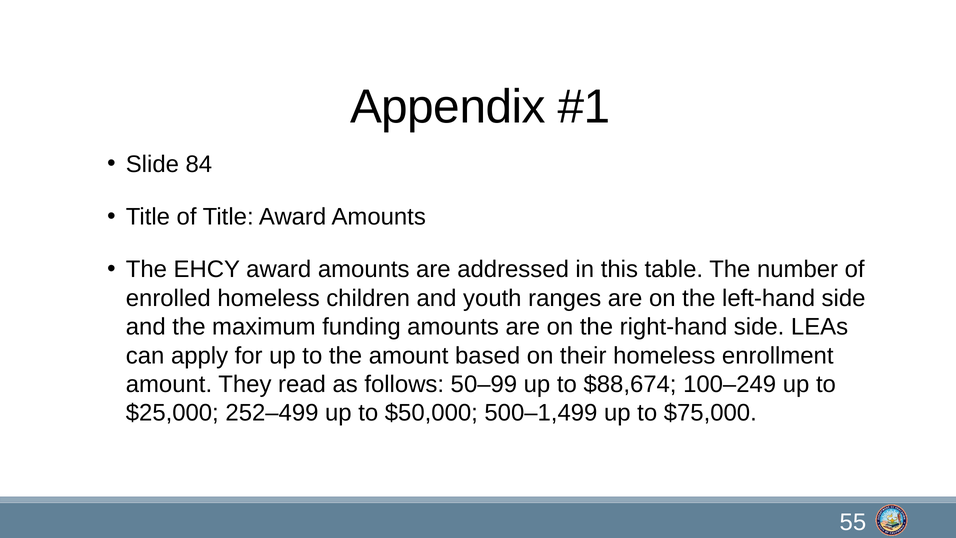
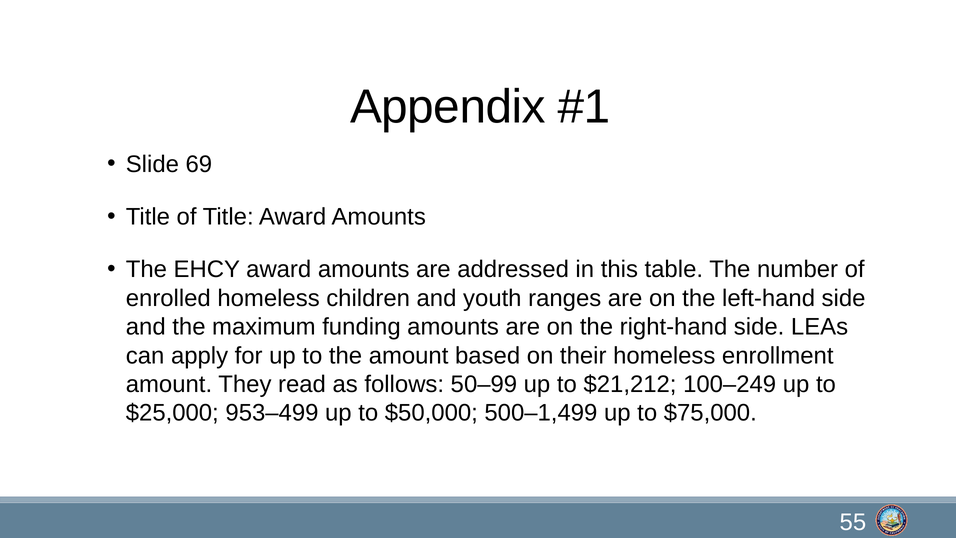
84: 84 -> 69
$88,674: $88,674 -> $21,212
252‒499: 252‒499 -> 953‒499
